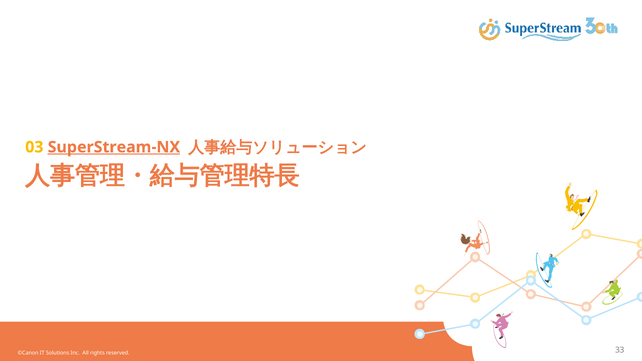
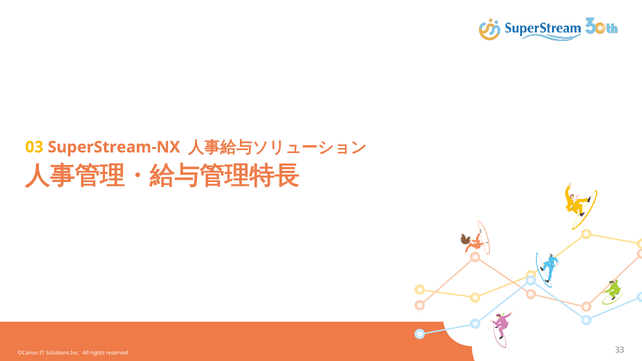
SuperStream-NX underline: present -> none
